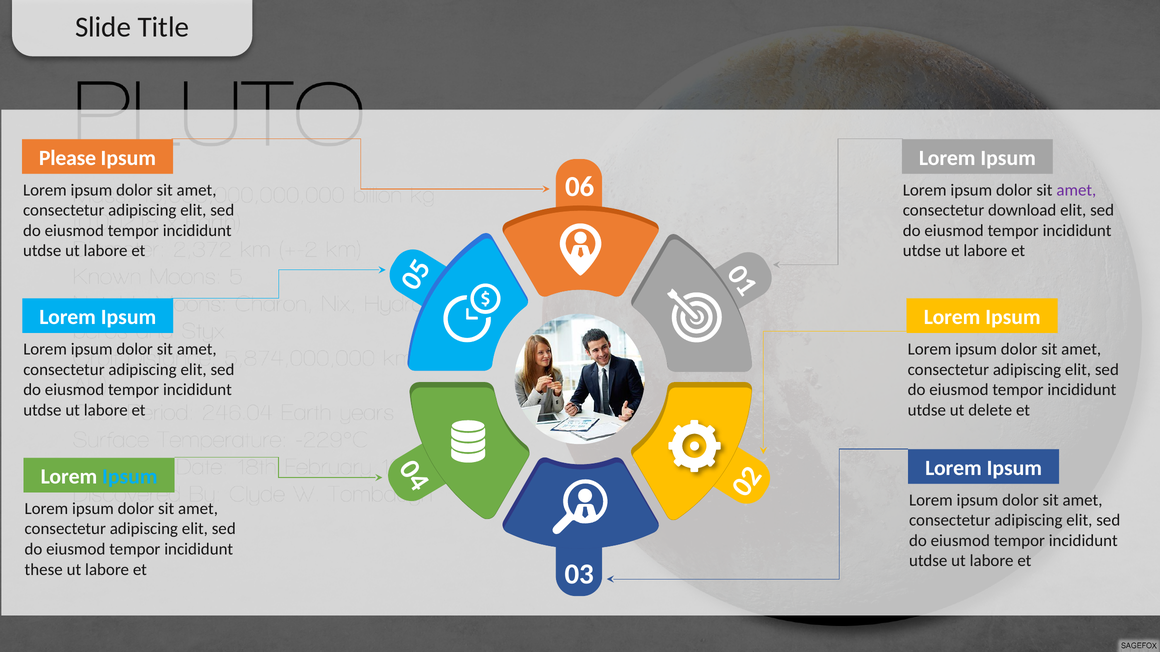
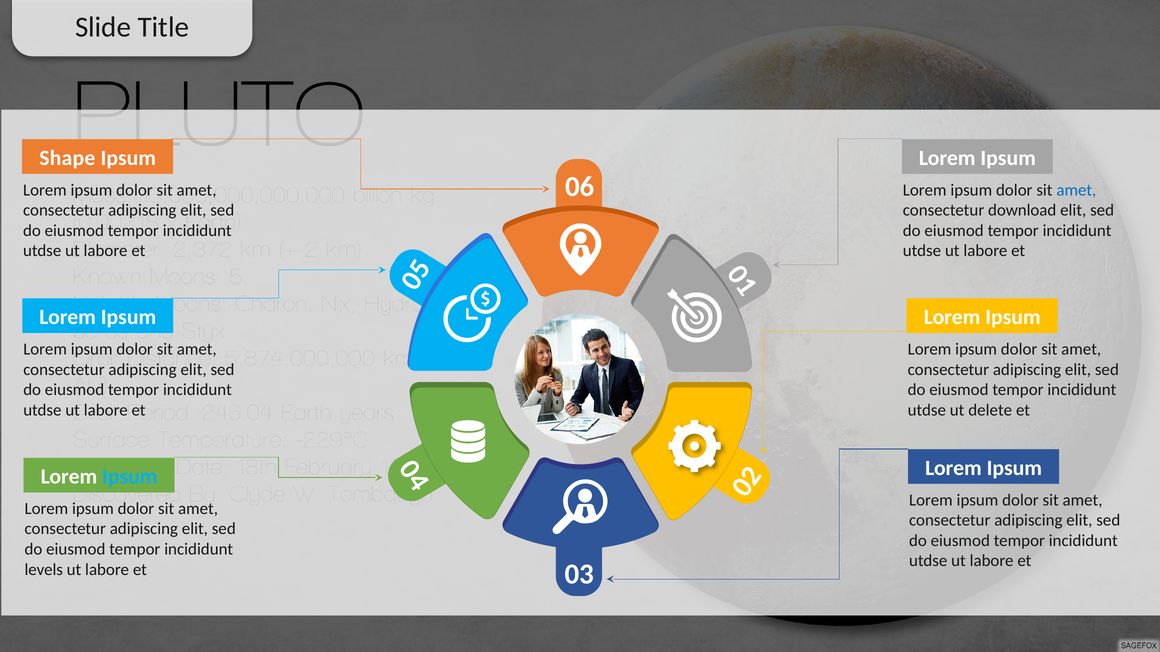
Please: Please -> Shape
amet at (1076, 190) colour: purple -> blue
these: these -> levels
